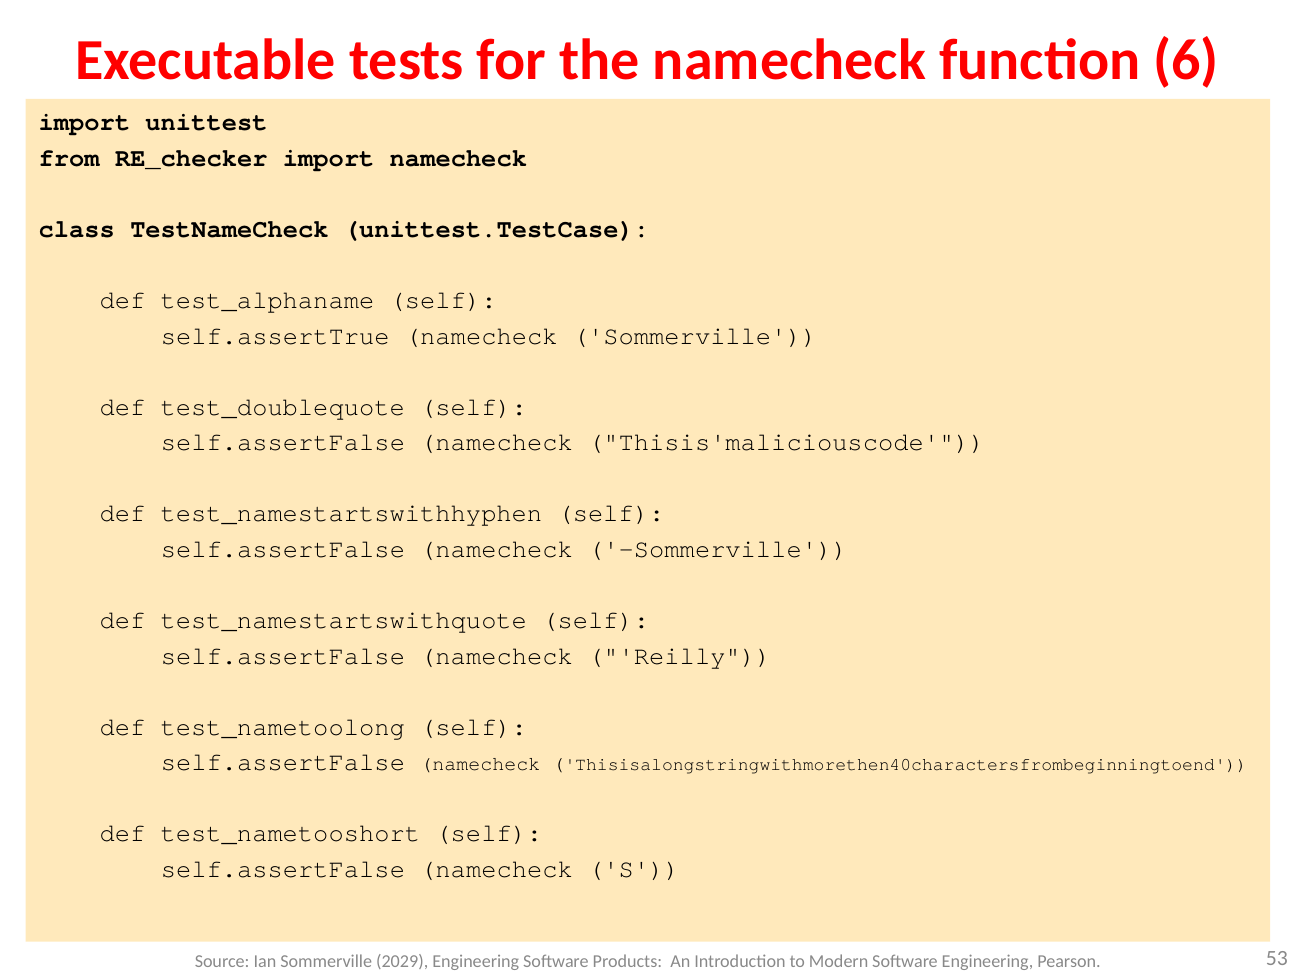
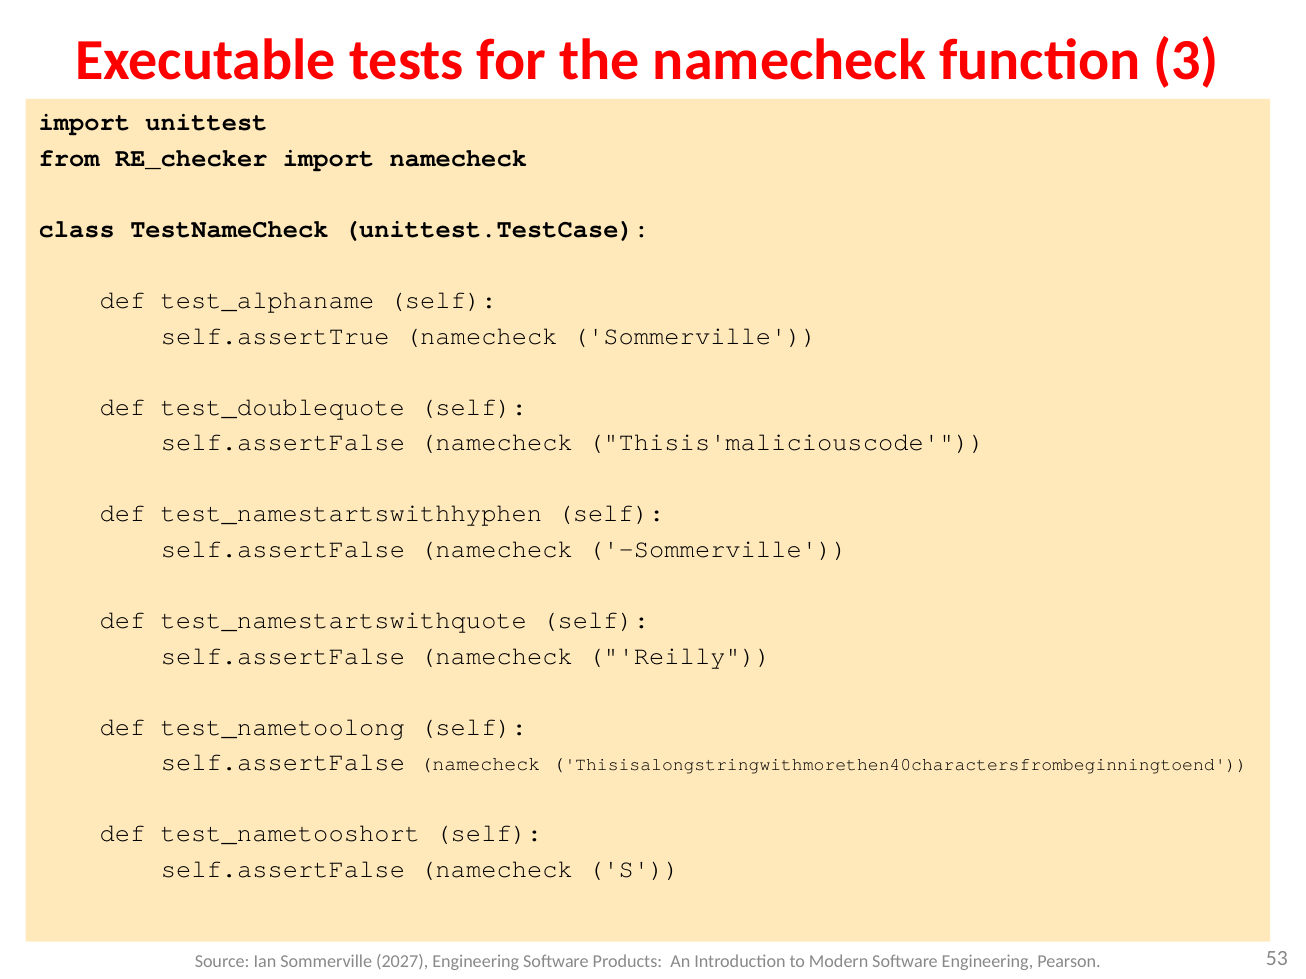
6: 6 -> 3
2029: 2029 -> 2027
